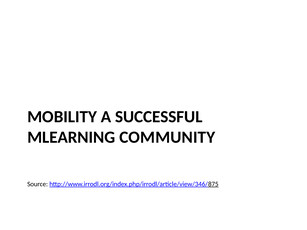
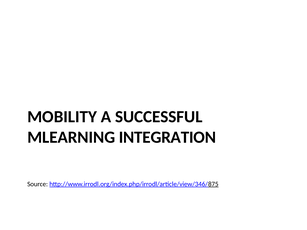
COMMUNITY: COMMUNITY -> INTEGRATION
